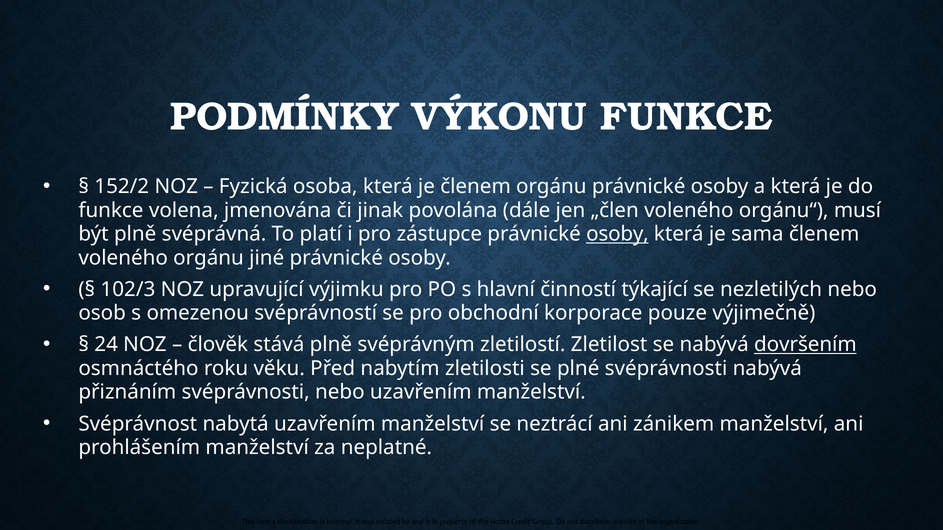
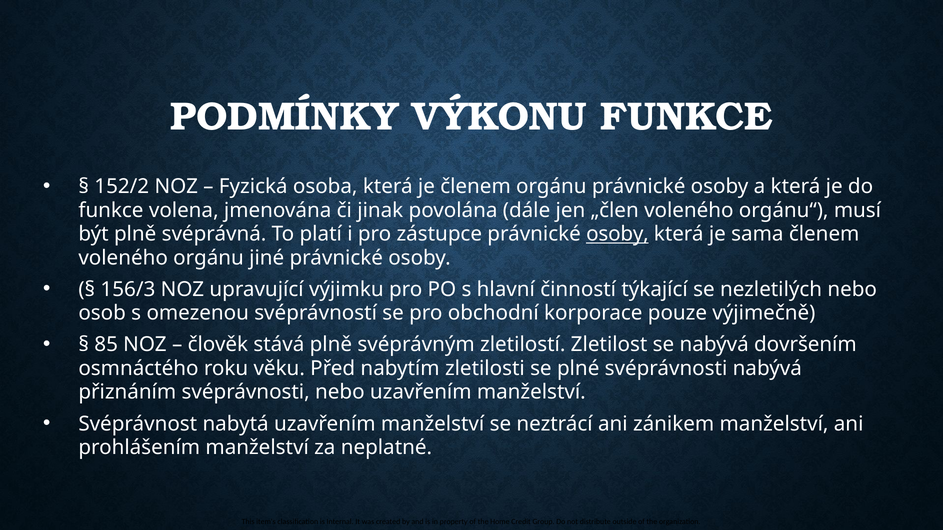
102/3: 102/3 -> 156/3
24: 24 -> 85
dovršením underline: present -> none
